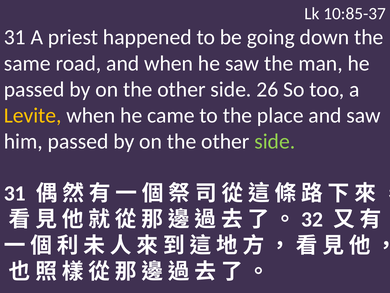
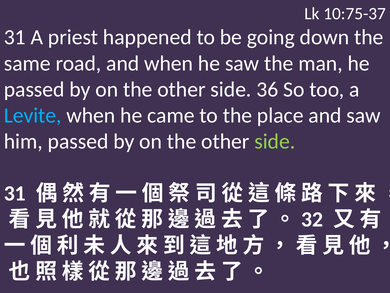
10:85-37: 10:85-37 -> 10:75-37
26: 26 -> 36
Levite colour: yellow -> light blue
